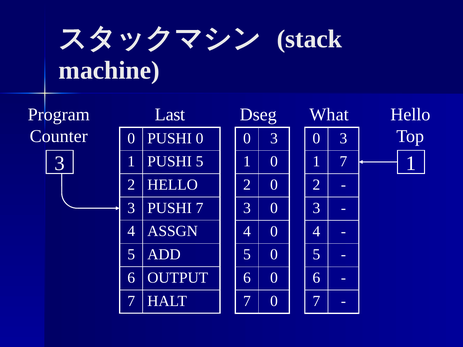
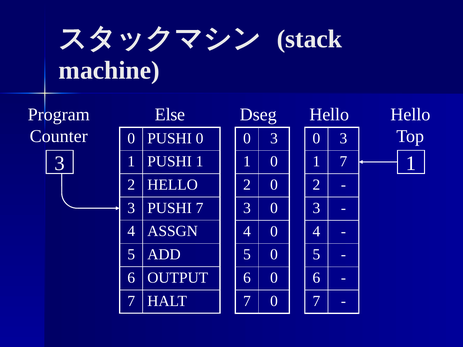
Last: Last -> Else
What at (329, 115): What -> Hello
PUSHI 5: 5 -> 1
